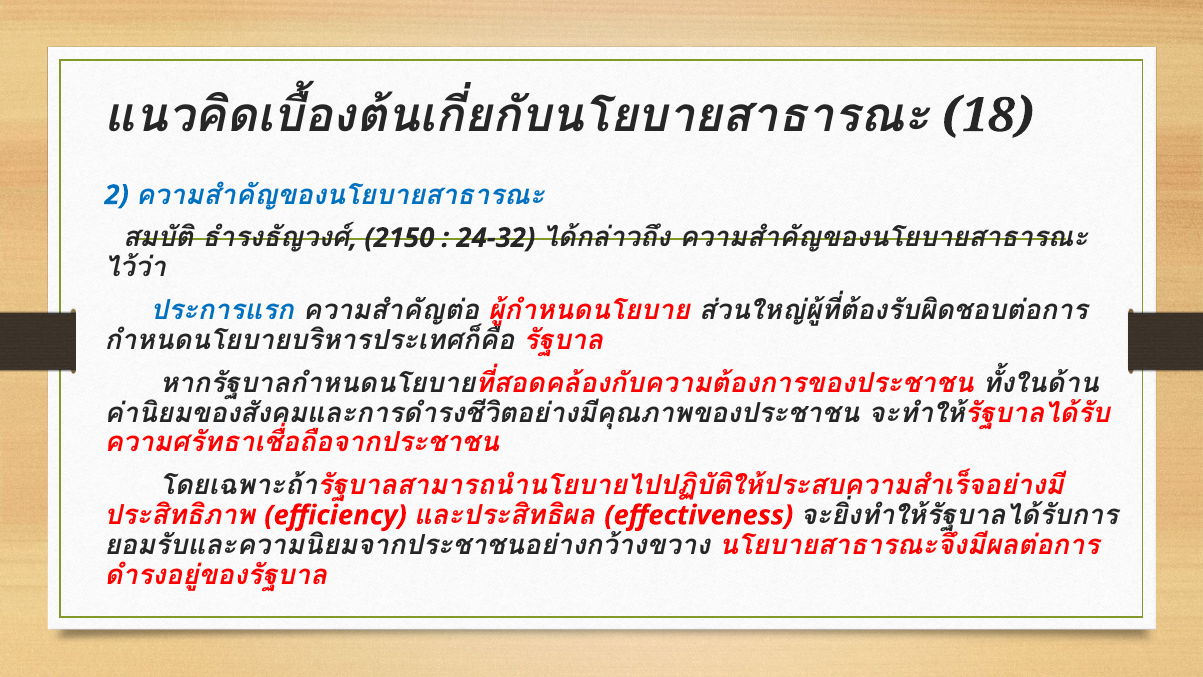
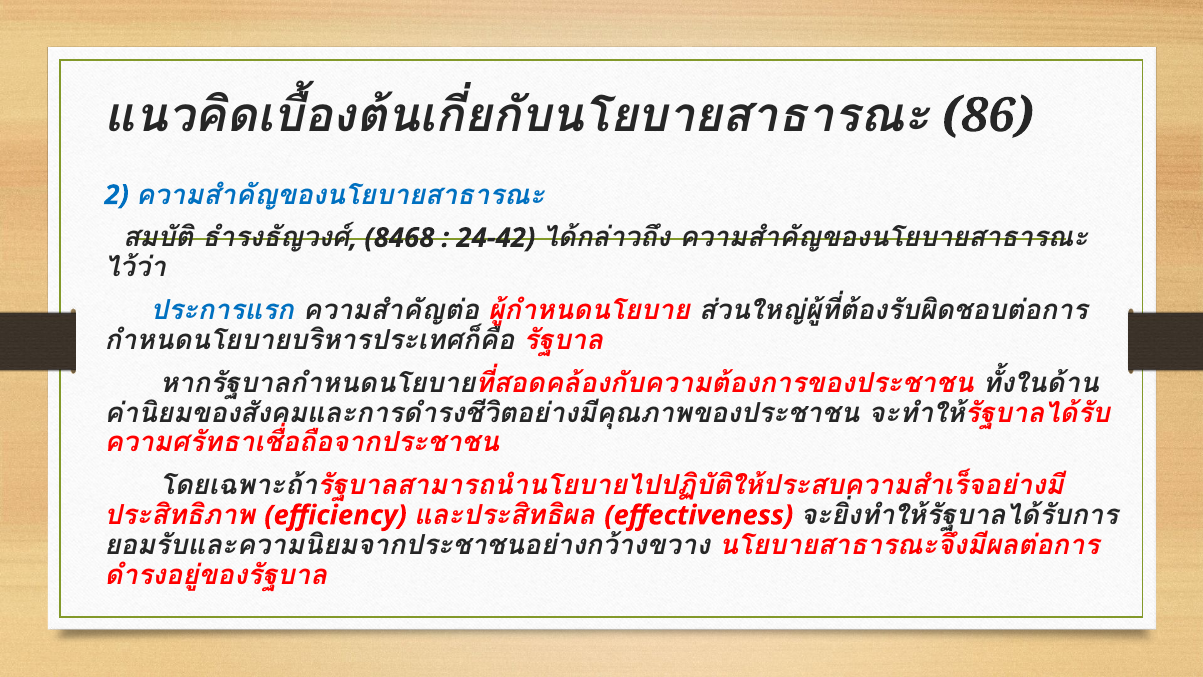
18: 18 -> 86
2150: 2150 -> 8468
24-32: 24-32 -> 24-42
